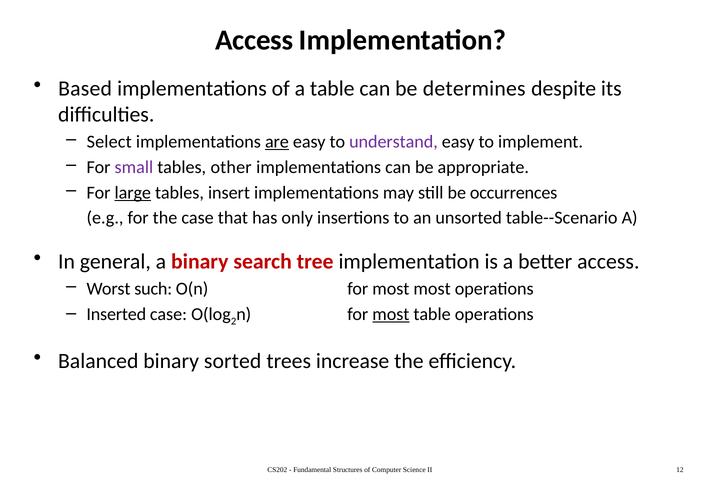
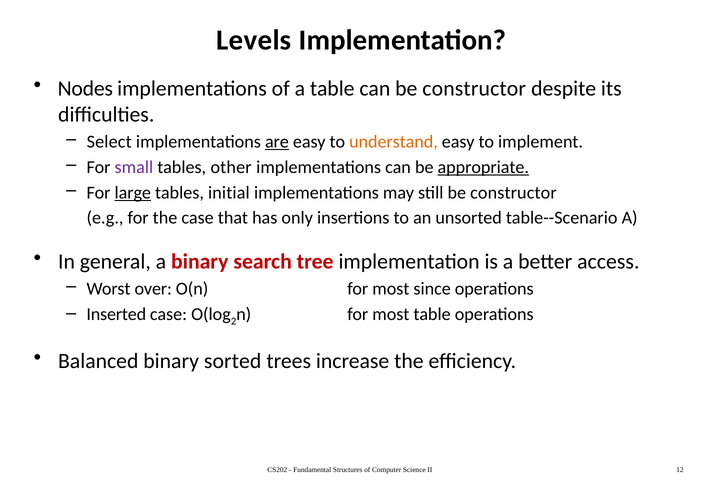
Access at (254, 40): Access -> Levels
Based: Based -> Nodes
can be determines: determines -> constructor
understand colour: purple -> orange
appropriate underline: none -> present
insert: insert -> initial
still be occurrences: occurrences -> constructor
such: such -> over
most most: most -> since
most at (391, 314) underline: present -> none
